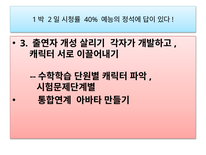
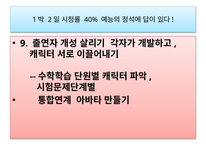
3: 3 -> 9
